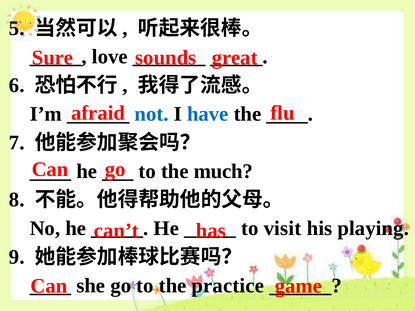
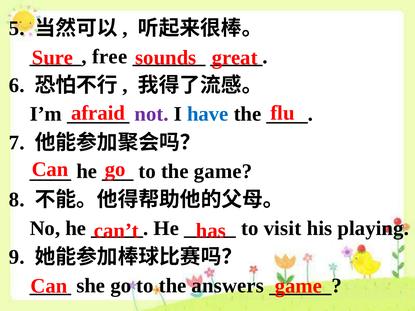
love: love -> free
not colour: blue -> purple
the much: much -> game
practice: practice -> answers
